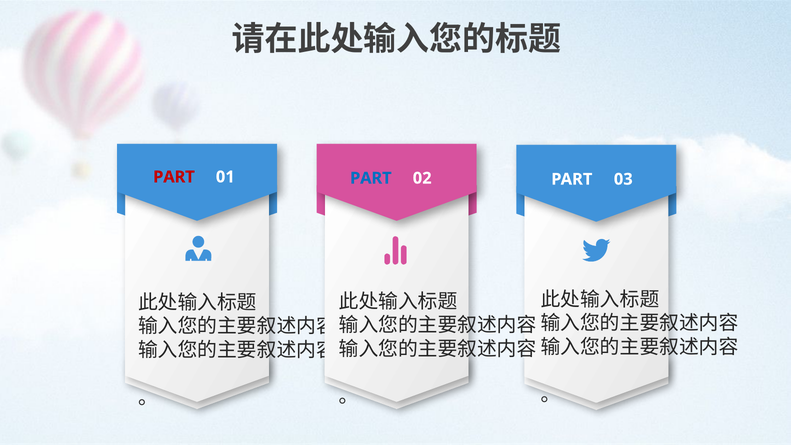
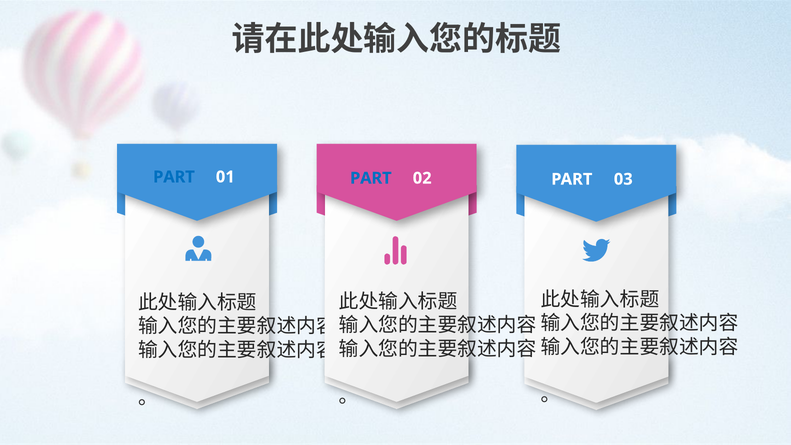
PART at (174, 177) colour: red -> blue
